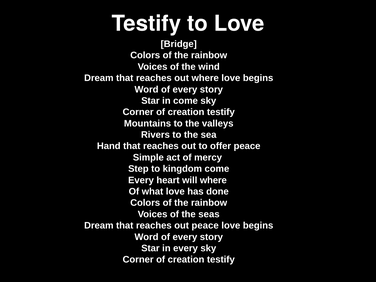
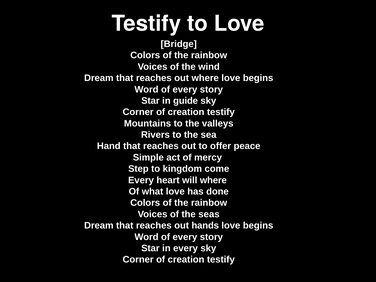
in come: come -> guide
out peace: peace -> hands
